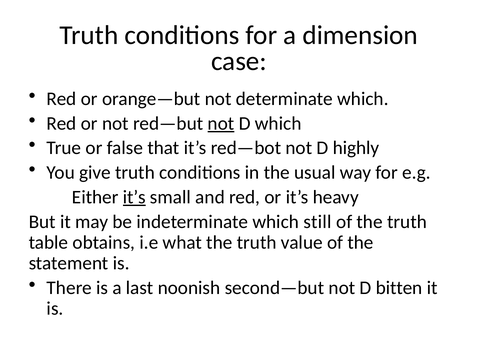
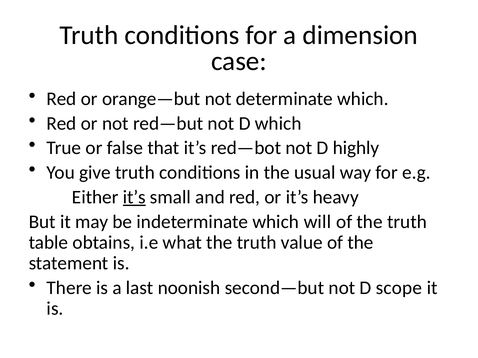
not at (221, 124) underline: present -> none
still: still -> will
bitten: bitten -> scope
